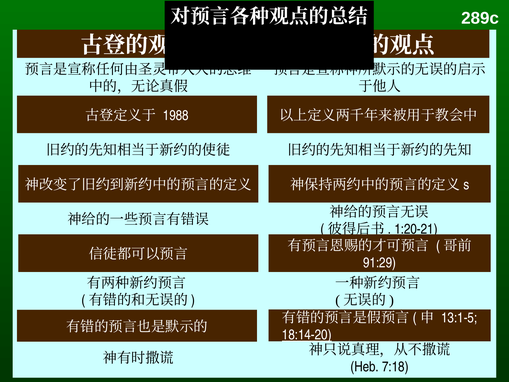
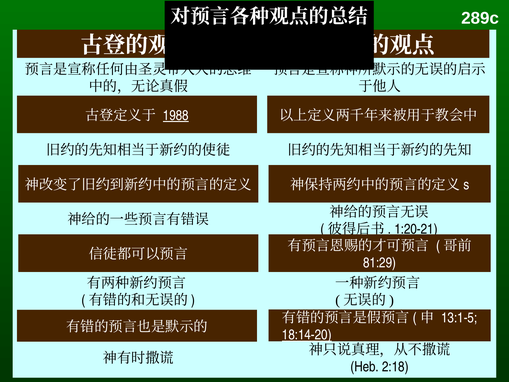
1988 underline: none -> present
91:29: 91:29 -> 81:29
7:18: 7:18 -> 2:18
